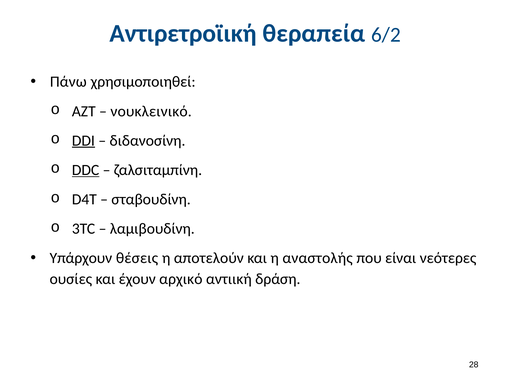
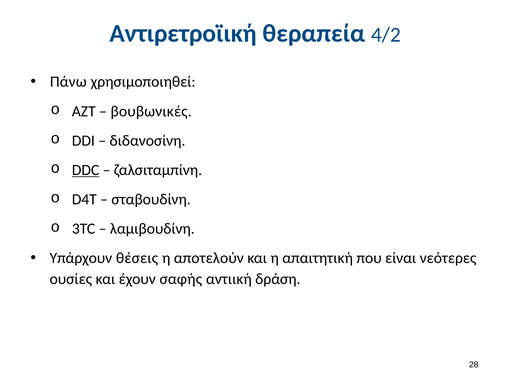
6/2: 6/2 -> 4/2
νουκλεινικό: νουκλεινικό -> βουβωνικές
DDI underline: present -> none
αναστολής: αναστολής -> απαιτητική
αρχικό: αρχικό -> σαφής
